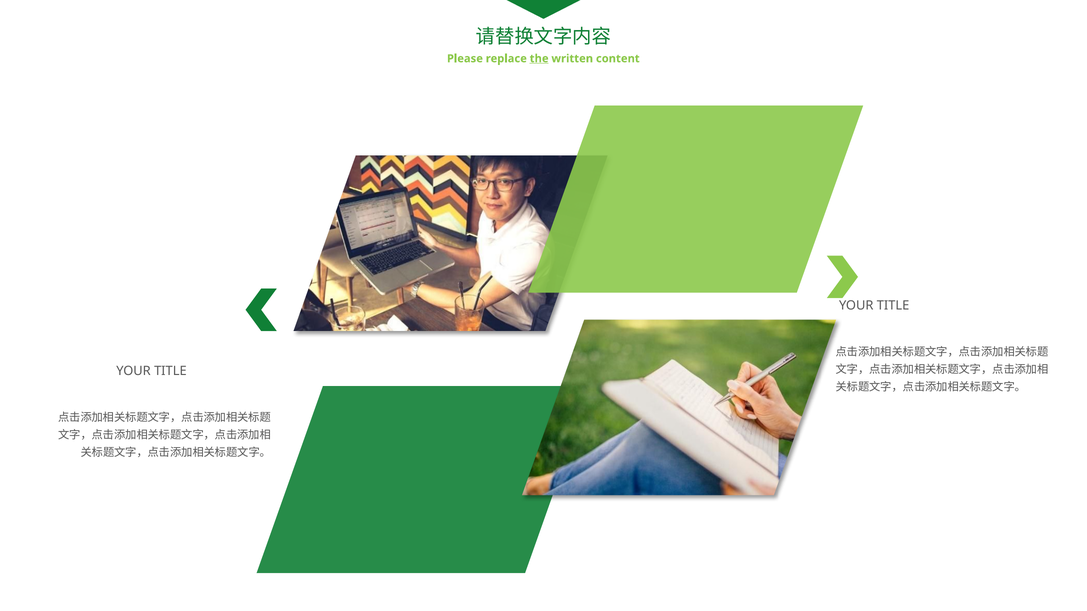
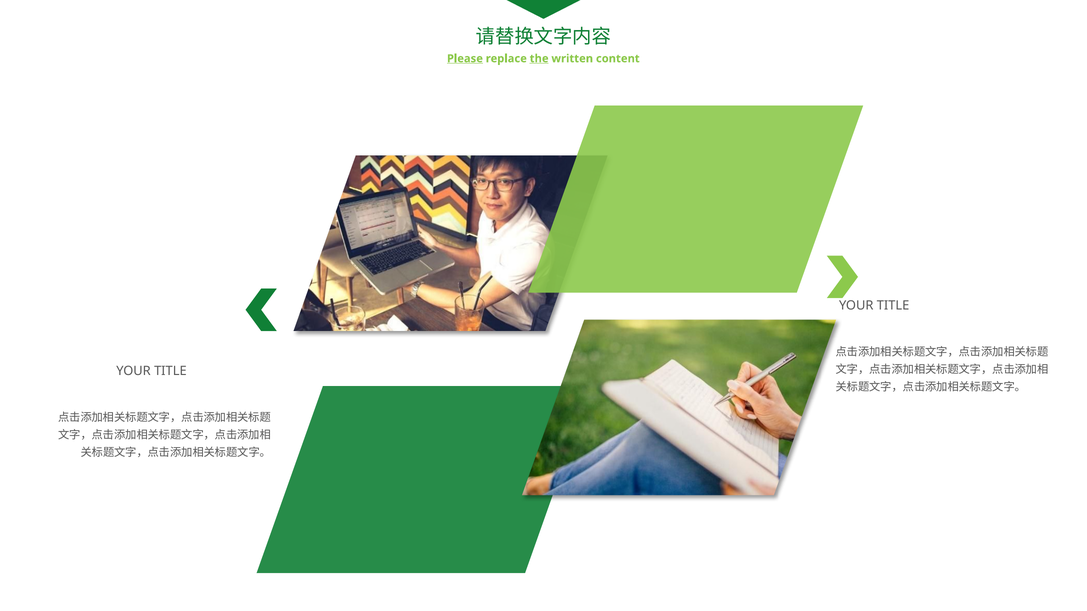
Please underline: none -> present
